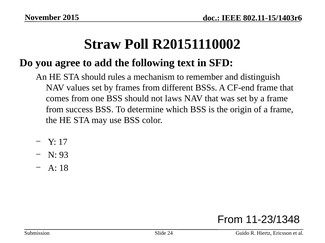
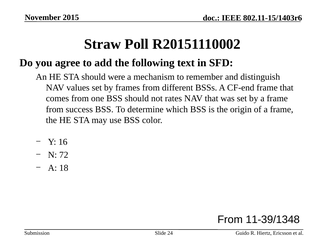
rules: rules -> were
laws: laws -> rates
17: 17 -> 16
93: 93 -> 72
11-23/1348: 11-23/1348 -> 11-39/1348
